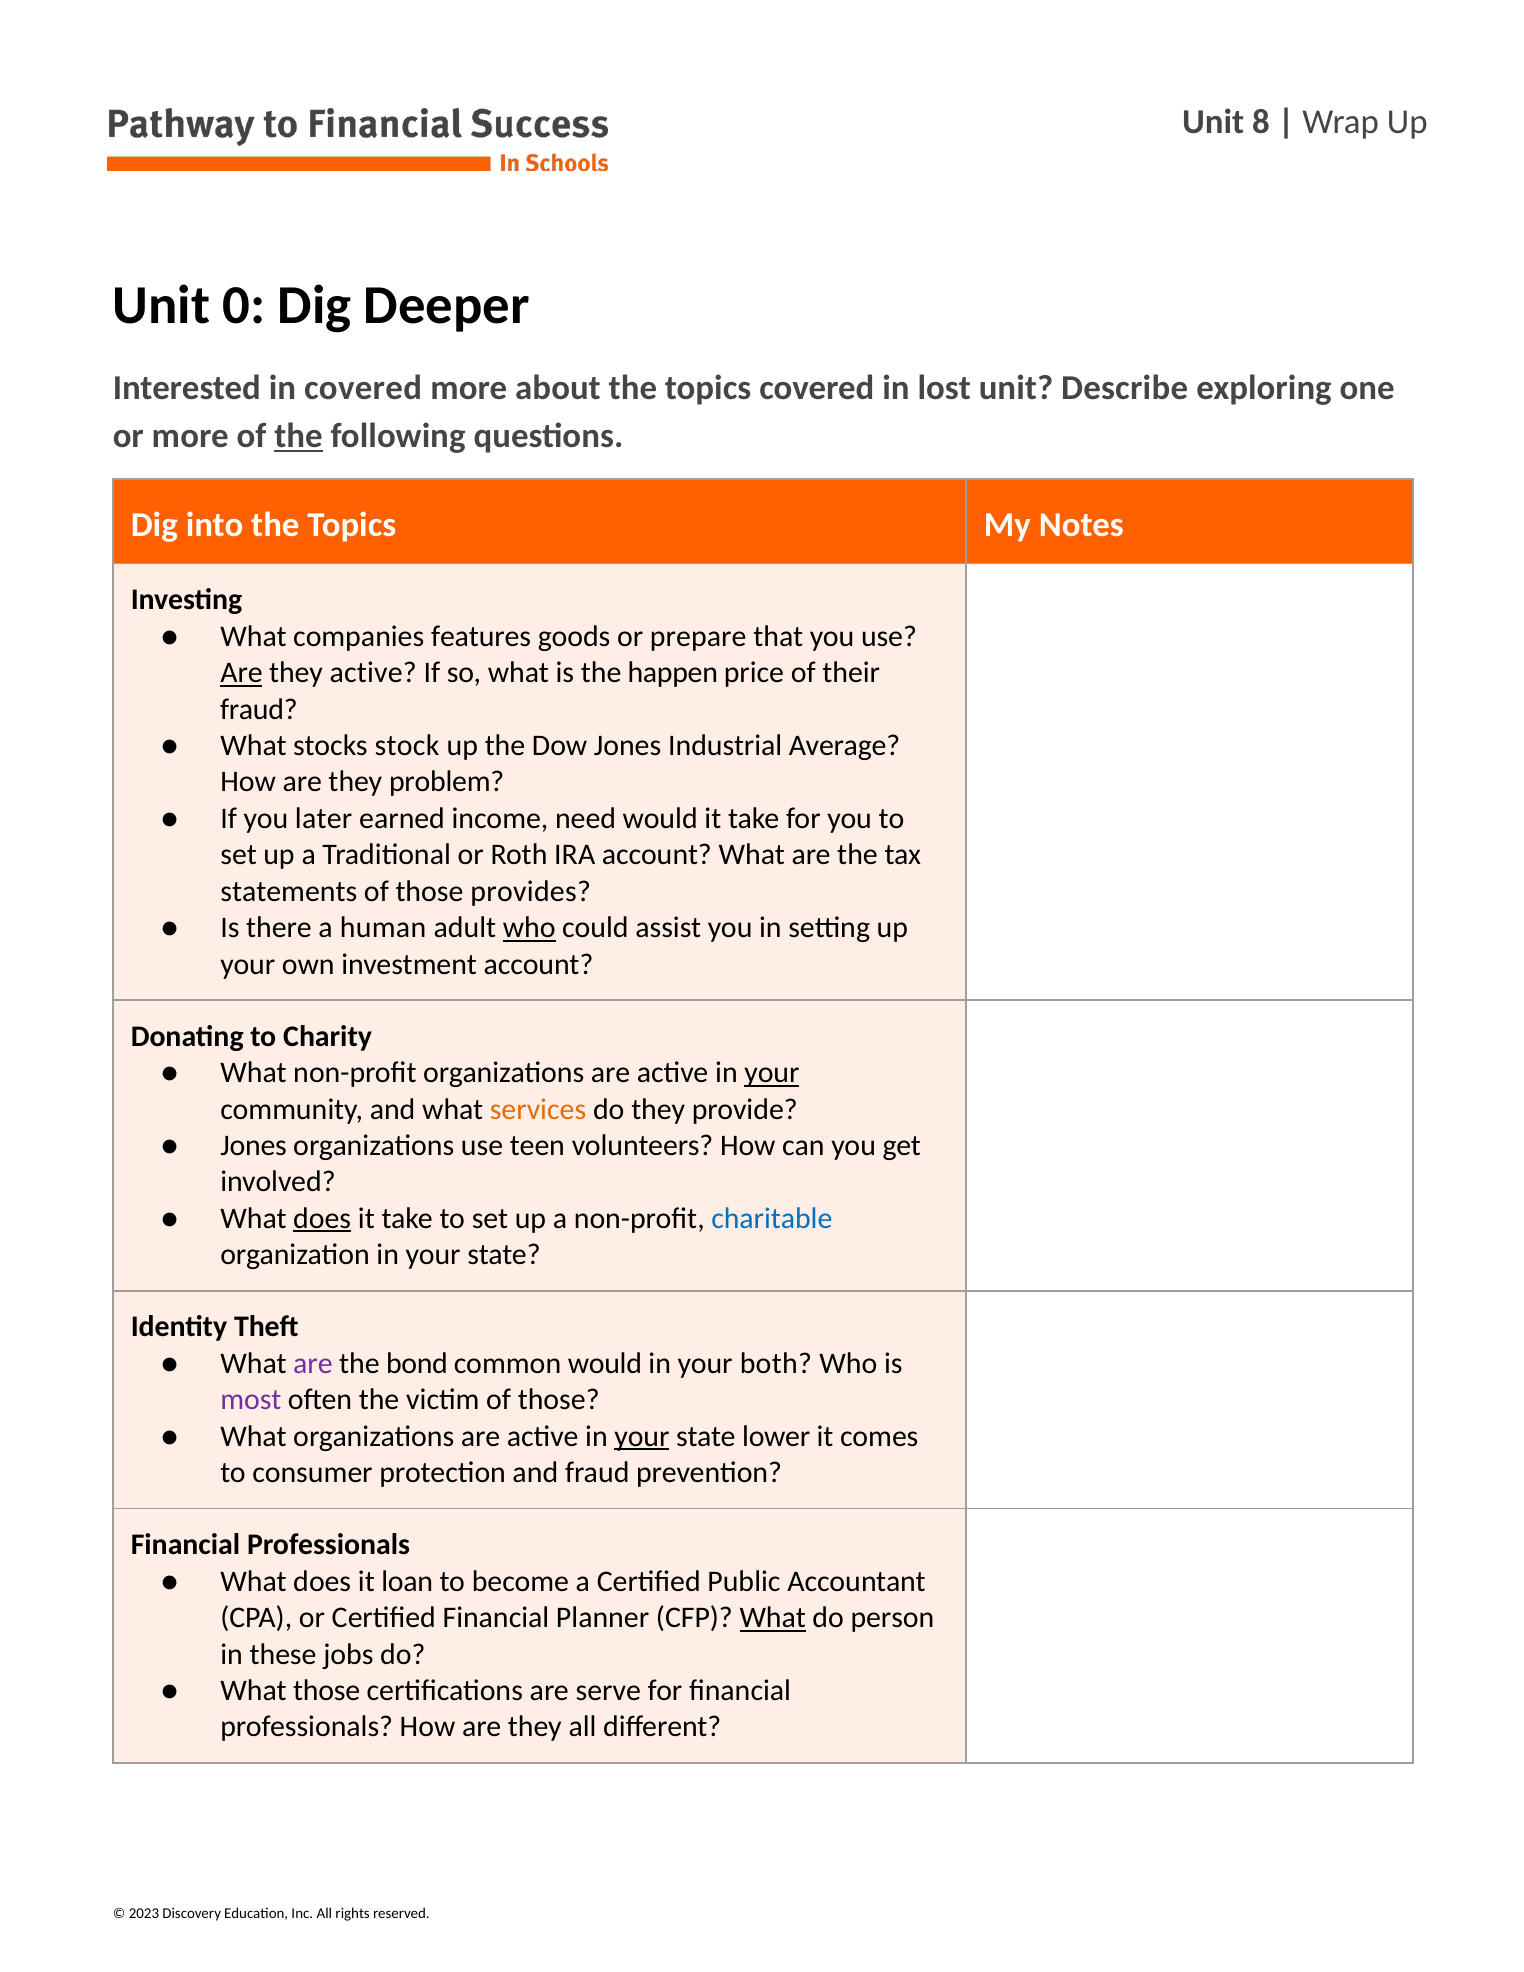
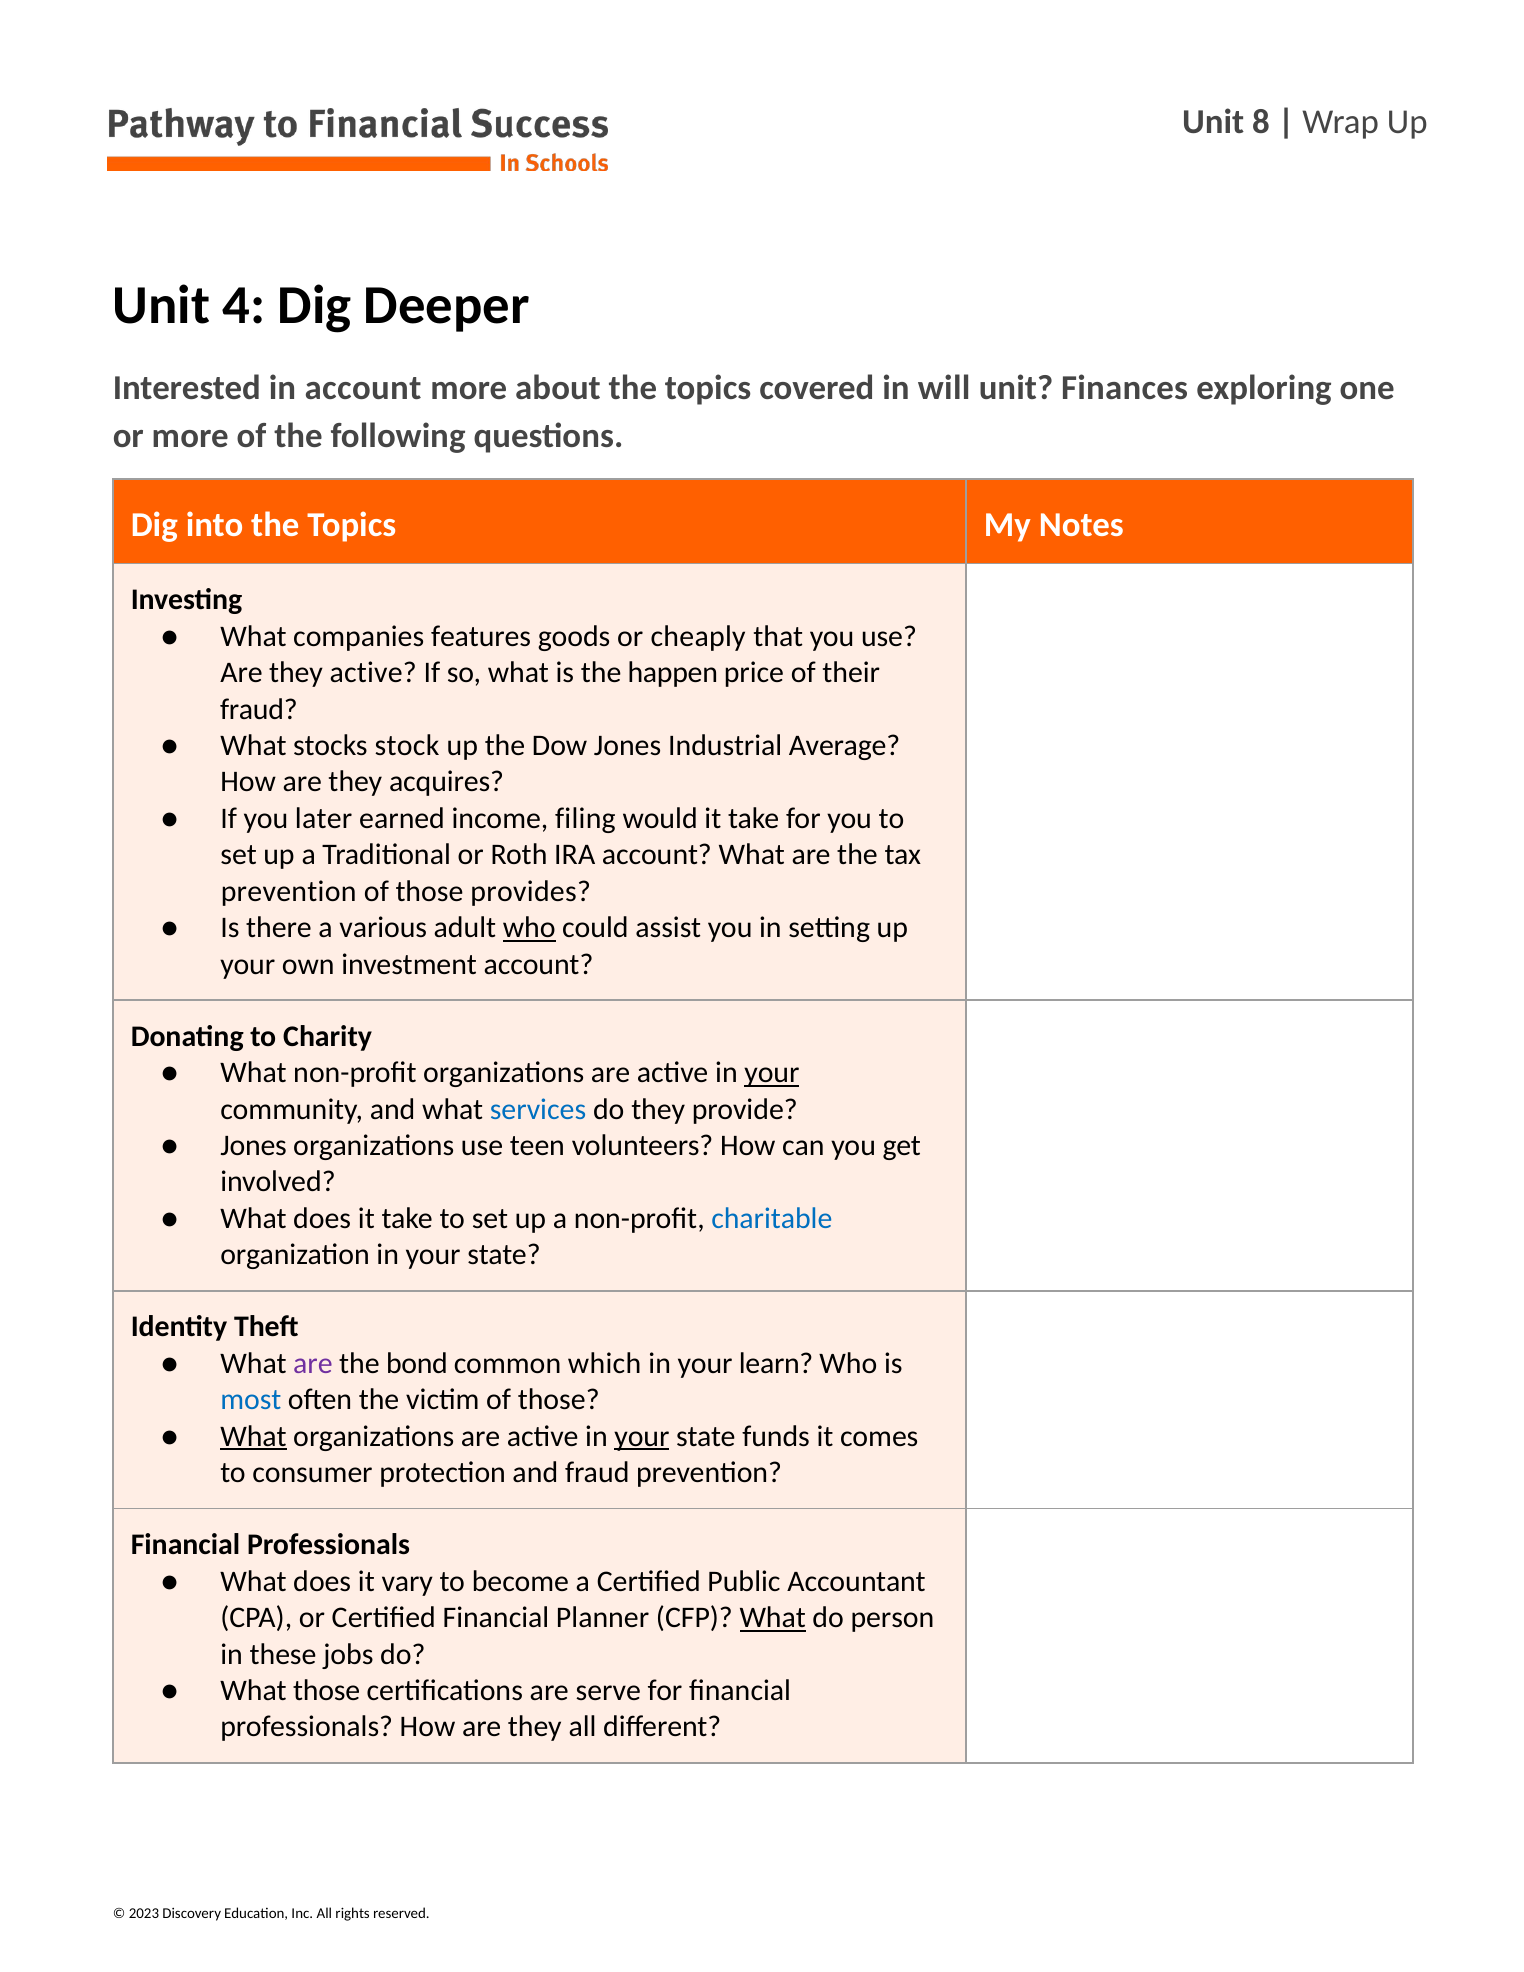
0: 0 -> 4
in covered: covered -> account
lost: lost -> will
Describe: Describe -> Finances
the at (299, 436) underline: present -> none
prepare: prepare -> cheaply
Are at (242, 673) underline: present -> none
problem: problem -> acquires
need: need -> filing
statements at (289, 891): statements -> prevention
human: human -> various
services colour: orange -> blue
does at (322, 1219) underline: present -> none
common would: would -> which
both: both -> learn
most colour: purple -> blue
What at (254, 1437) underline: none -> present
lower: lower -> funds
loan: loan -> vary
